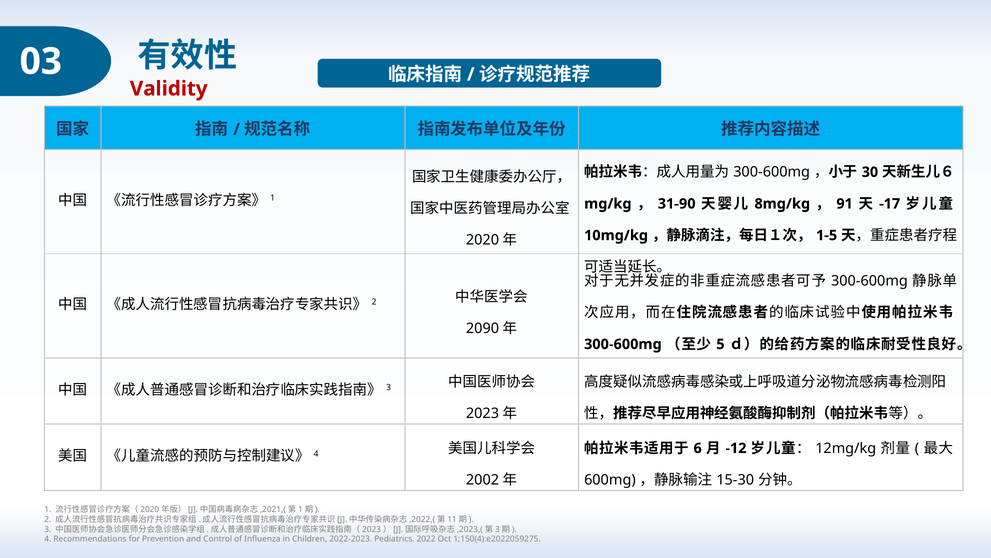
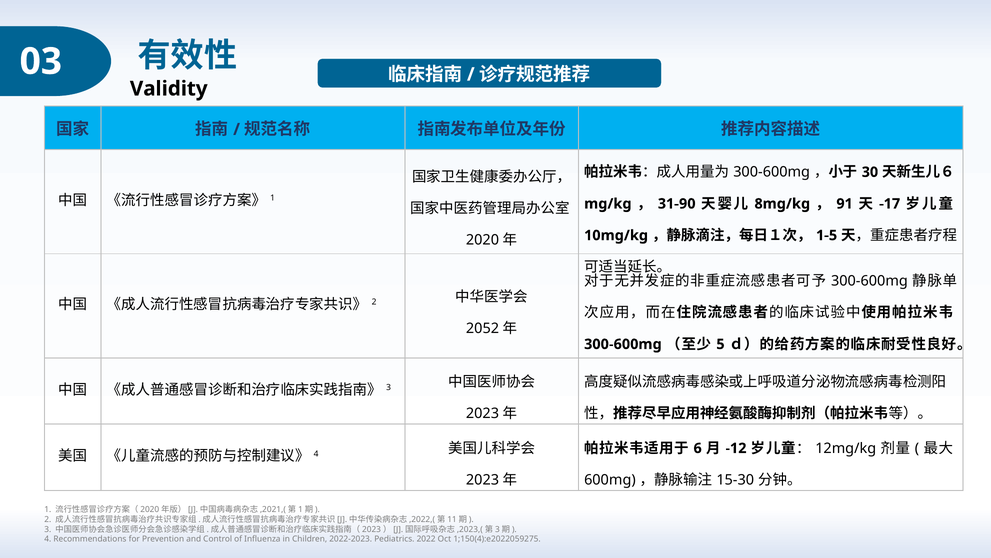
Validity colour: red -> black
2090: 2090 -> 2052
2002 at (483, 479): 2002 -> 2023
